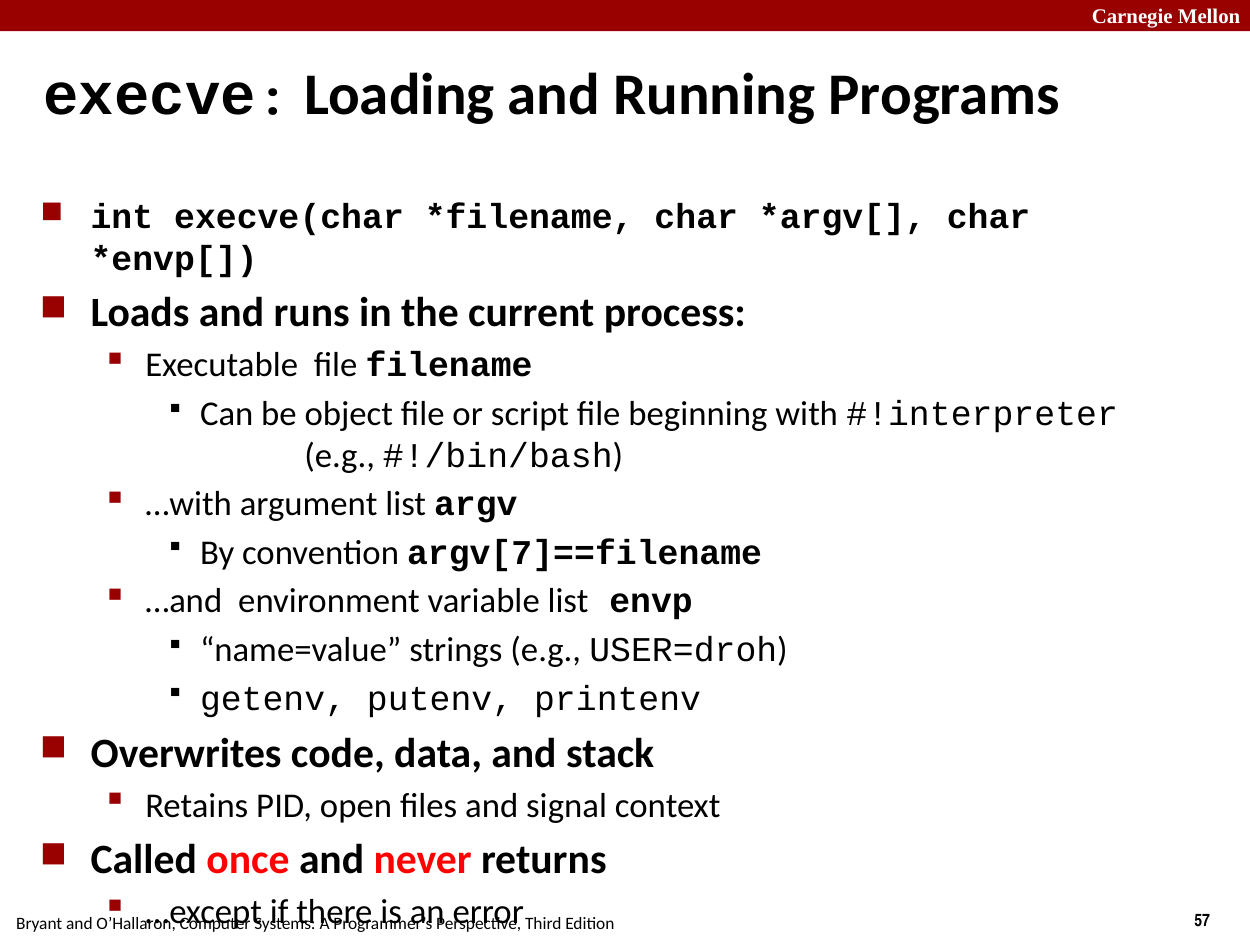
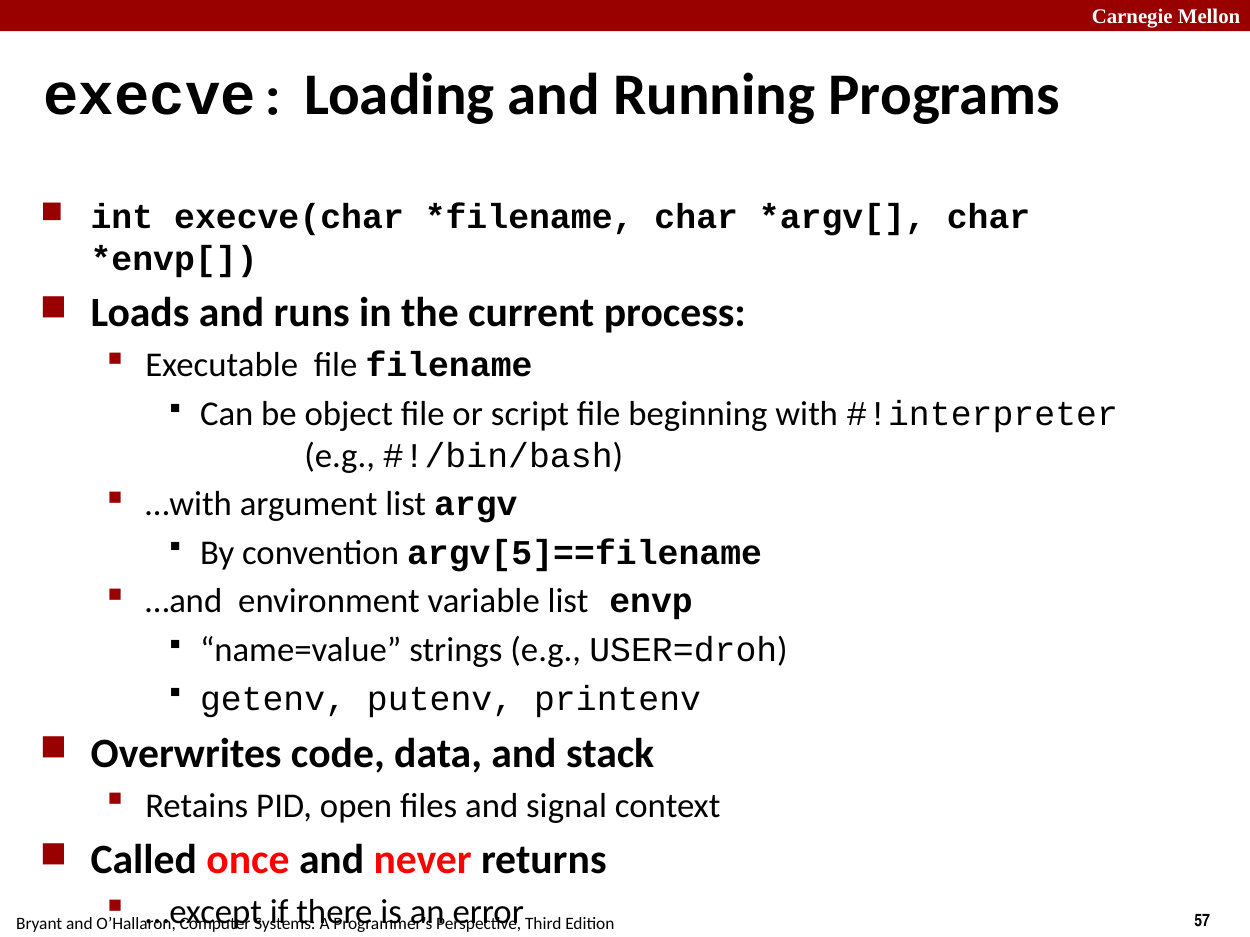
argv[7]==filename: argv[7]==filename -> argv[5]==filename
